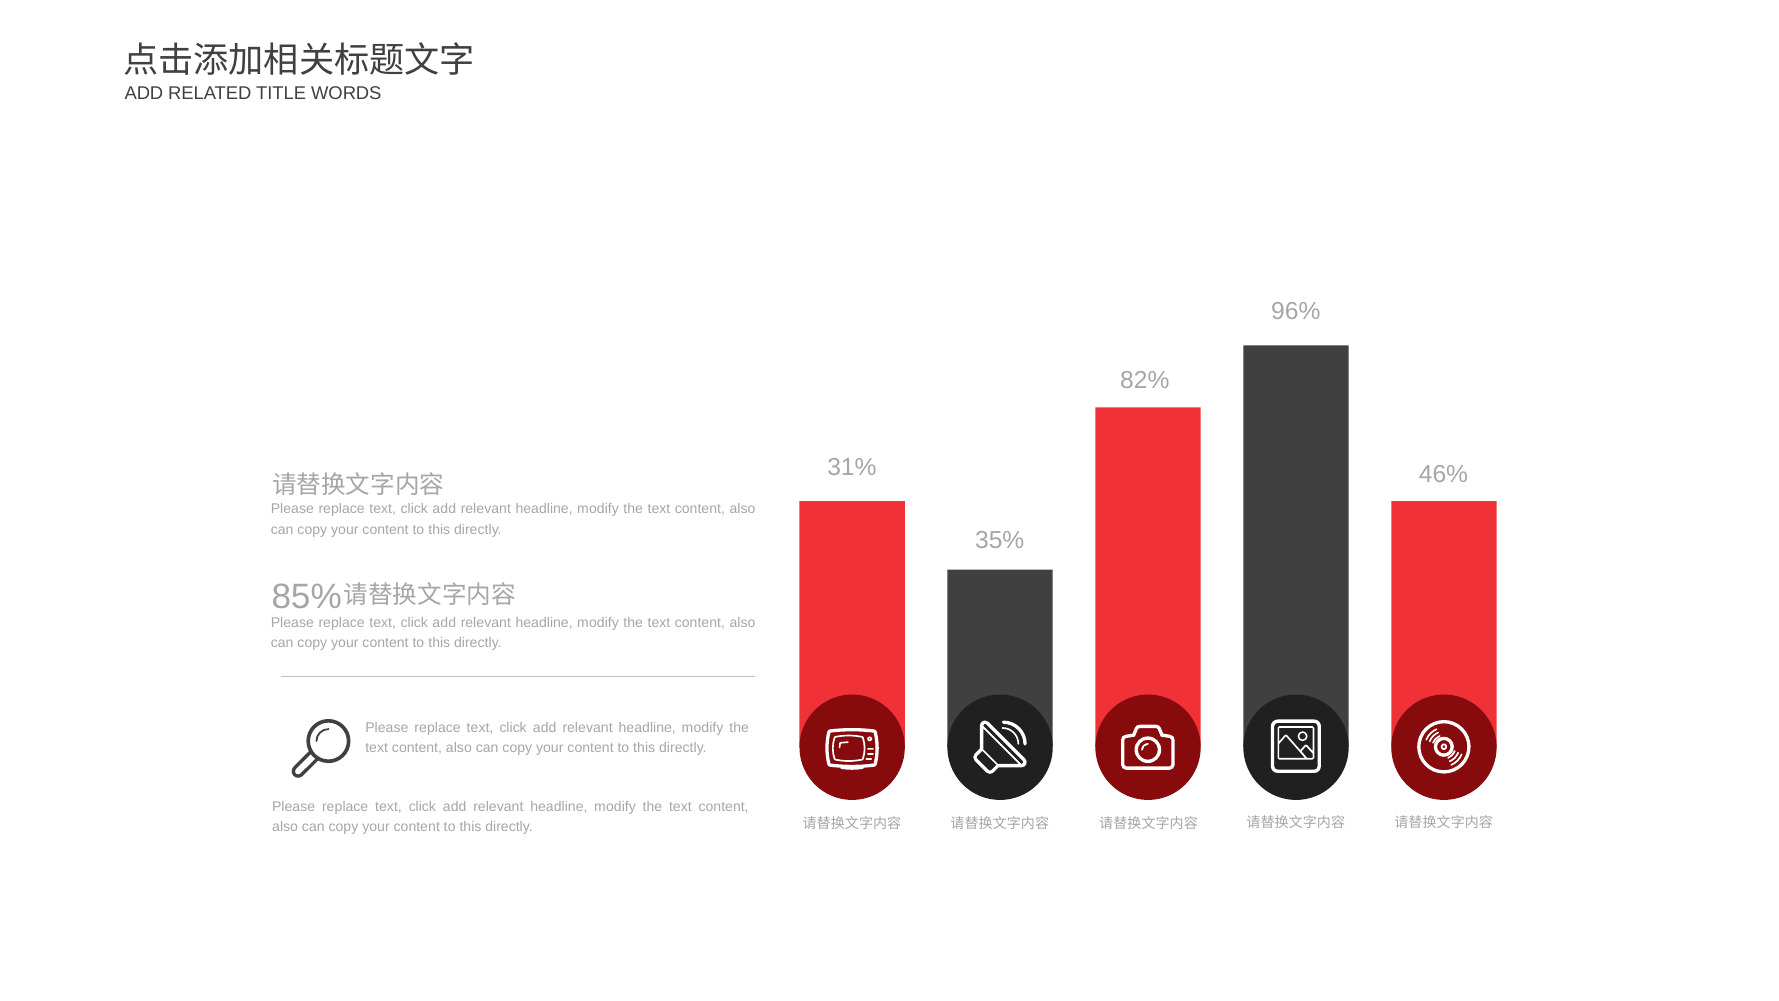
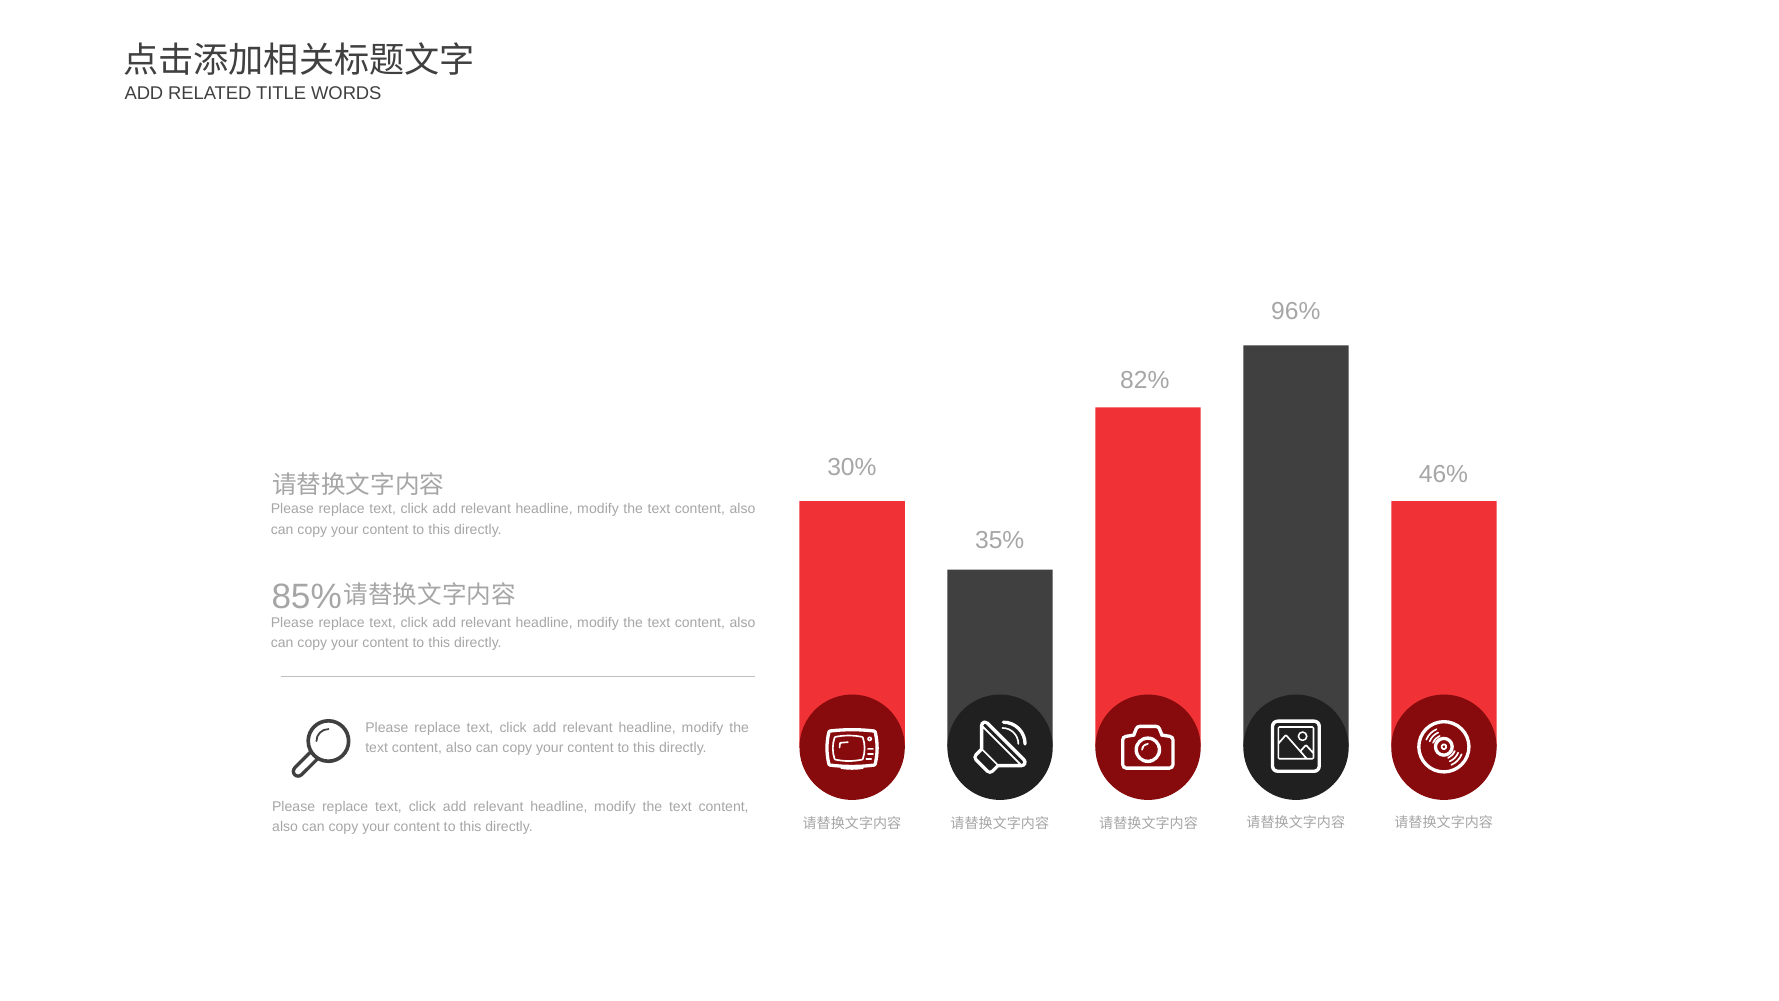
31%: 31% -> 30%
